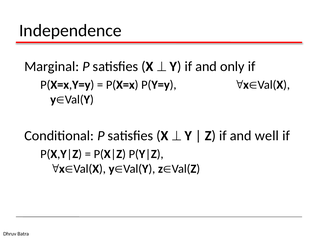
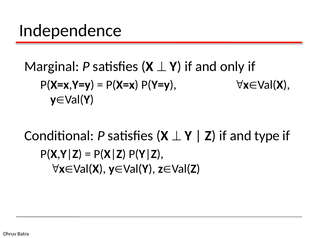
well: well -> type
